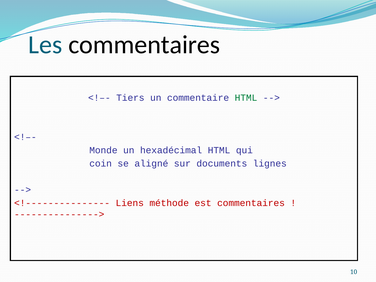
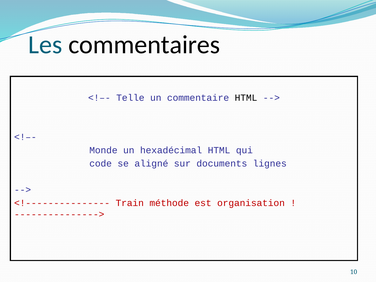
Tiers: Tiers -> Telle
HTML at (246, 98) colour: green -> black
coin: coin -> code
Liens: Liens -> Train
est commentaires: commentaires -> organisation
